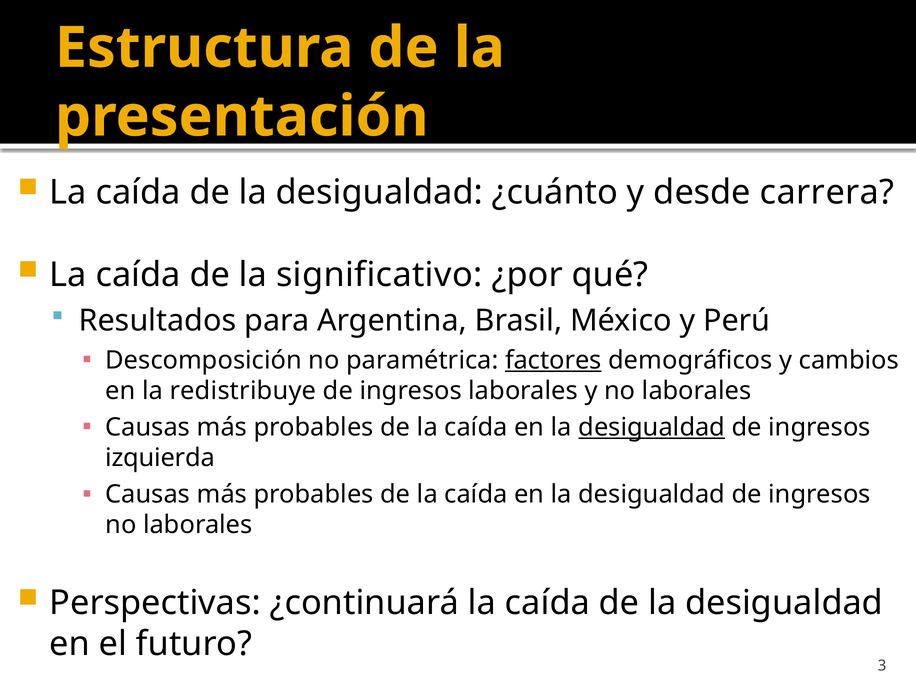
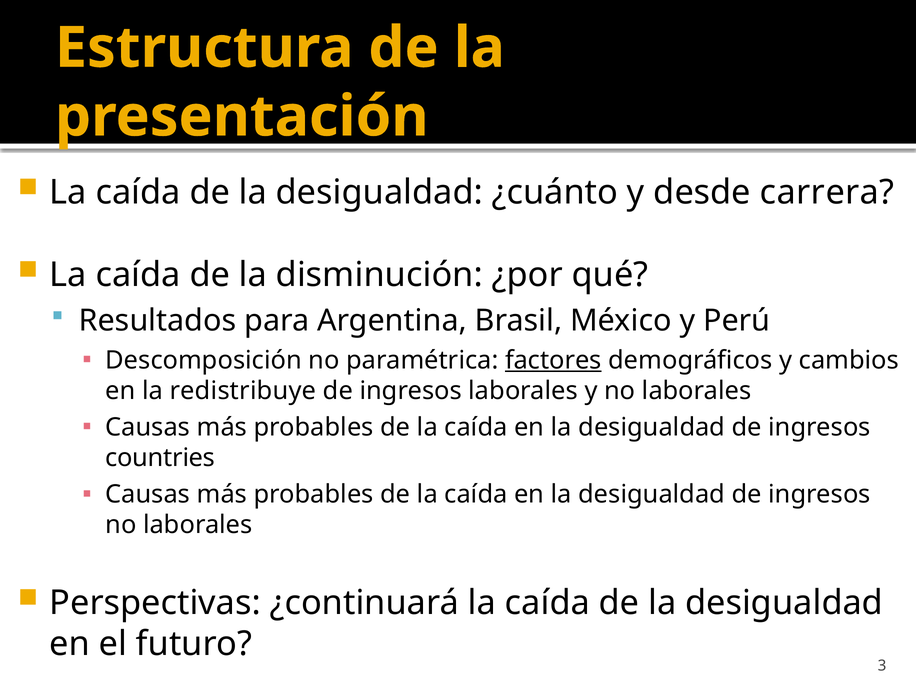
significativo: significativo -> disminución
desigualdad at (652, 427) underline: present -> none
izquierda: izquierda -> countries
